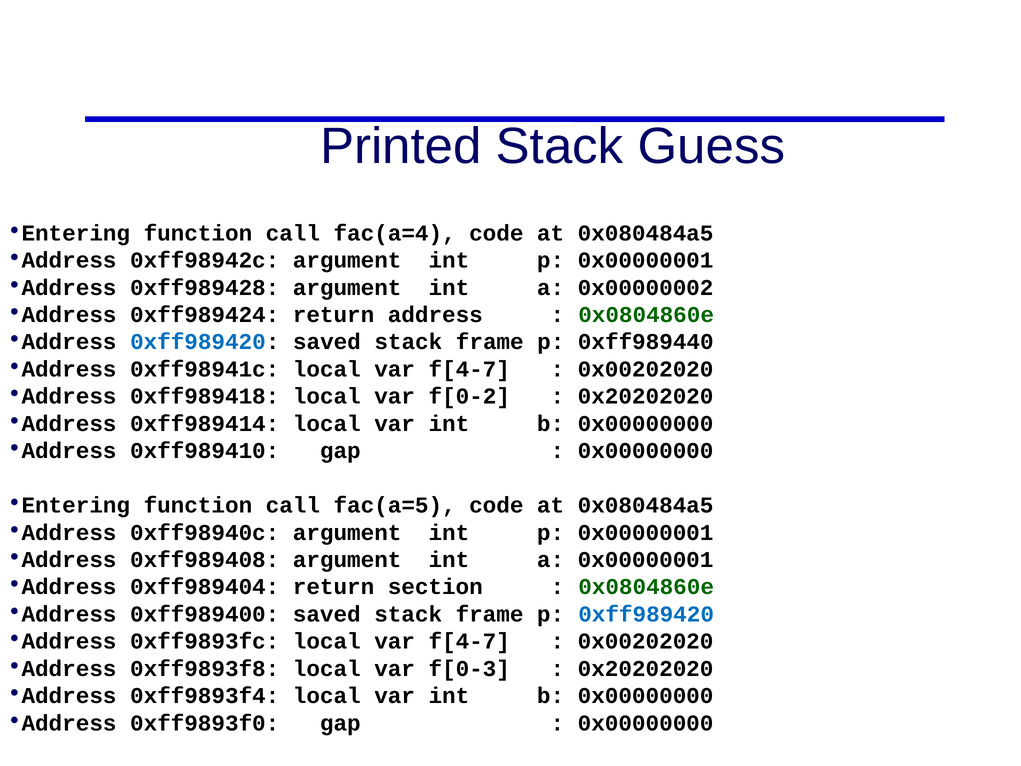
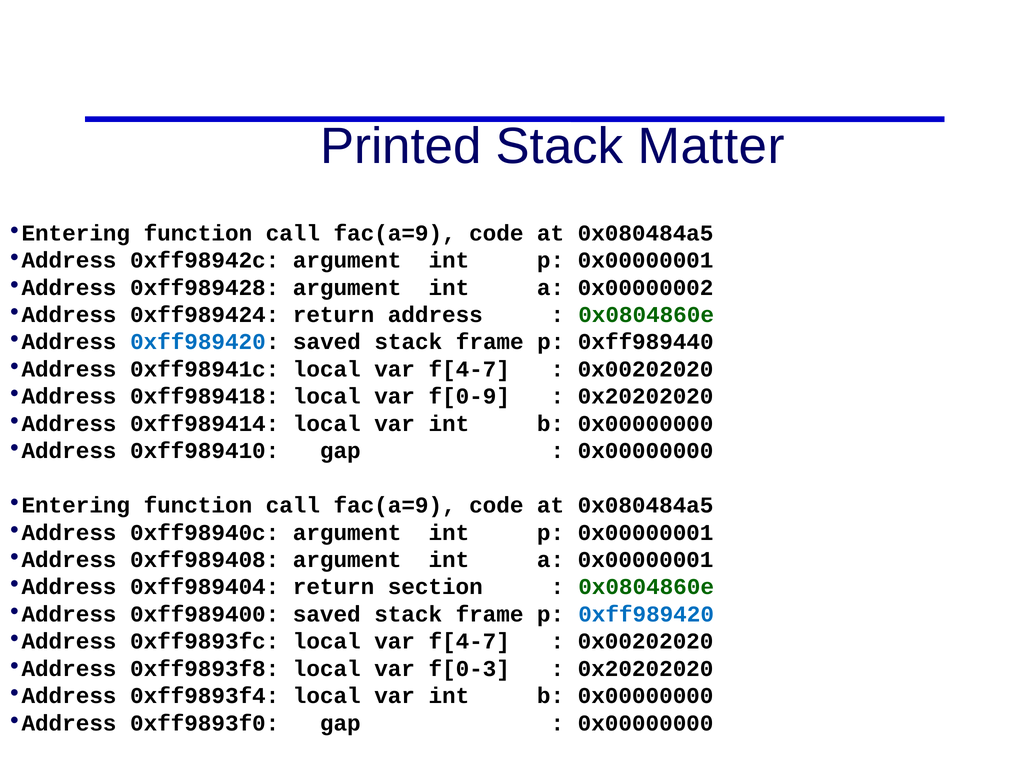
Guess: Guess -> Matter
fac(a=4 at (395, 233): fac(a=4 -> fac(a=9
f[0-2: f[0-2 -> f[0-9
fac(a=5 at (395, 505): fac(a=5 -> fac(a=9
